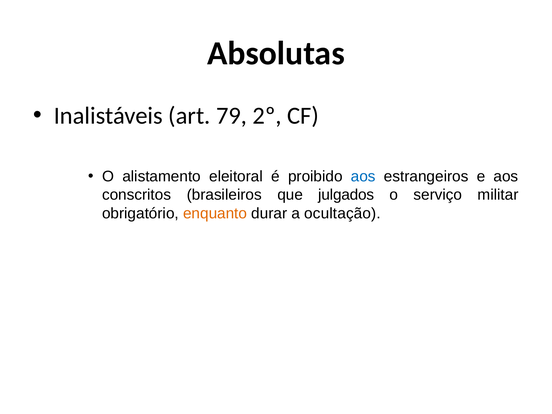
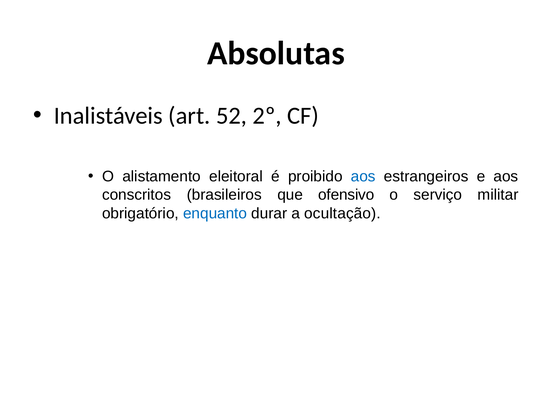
79: 79 -> 52
julgados: julgados -> ofensivo
enquanto colour: orange -> blue
